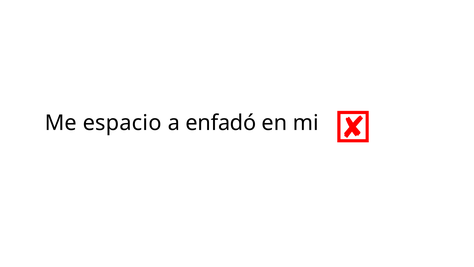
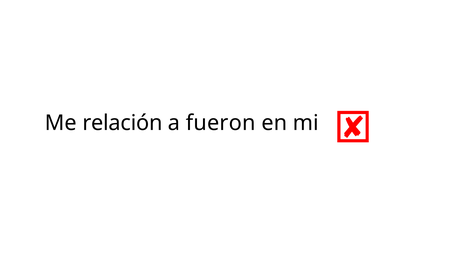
espacio: espacio -> relación
enfadó: enfadó -> fueron
